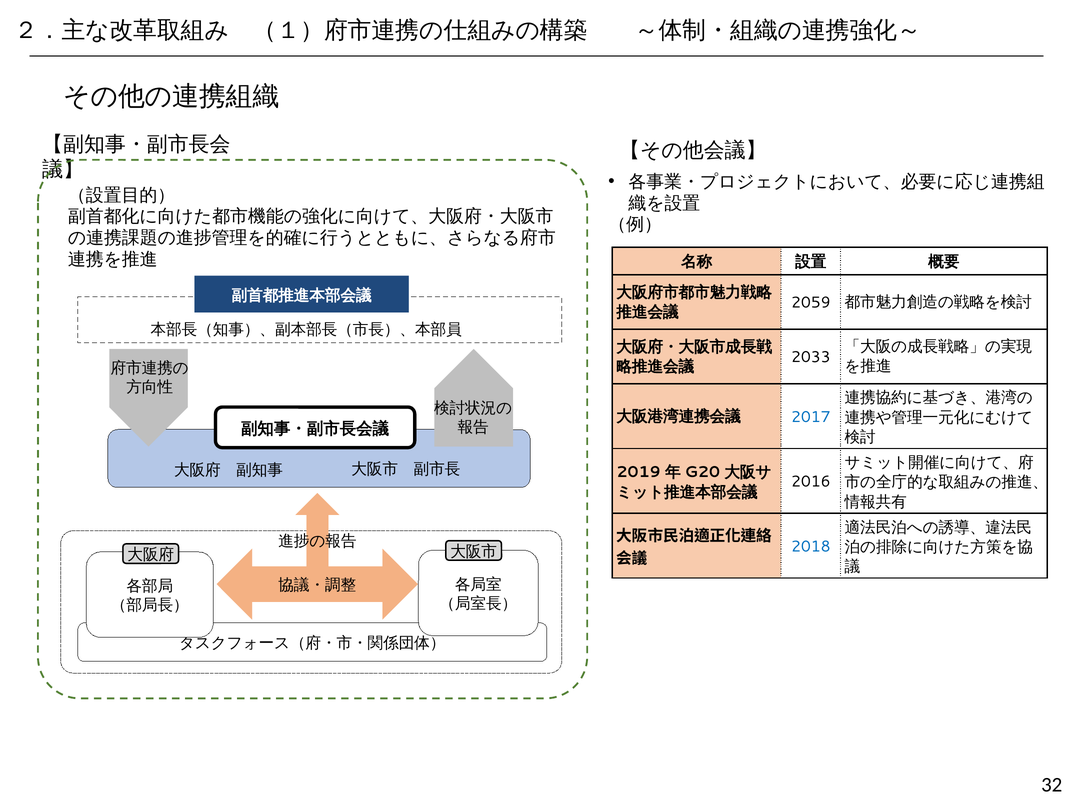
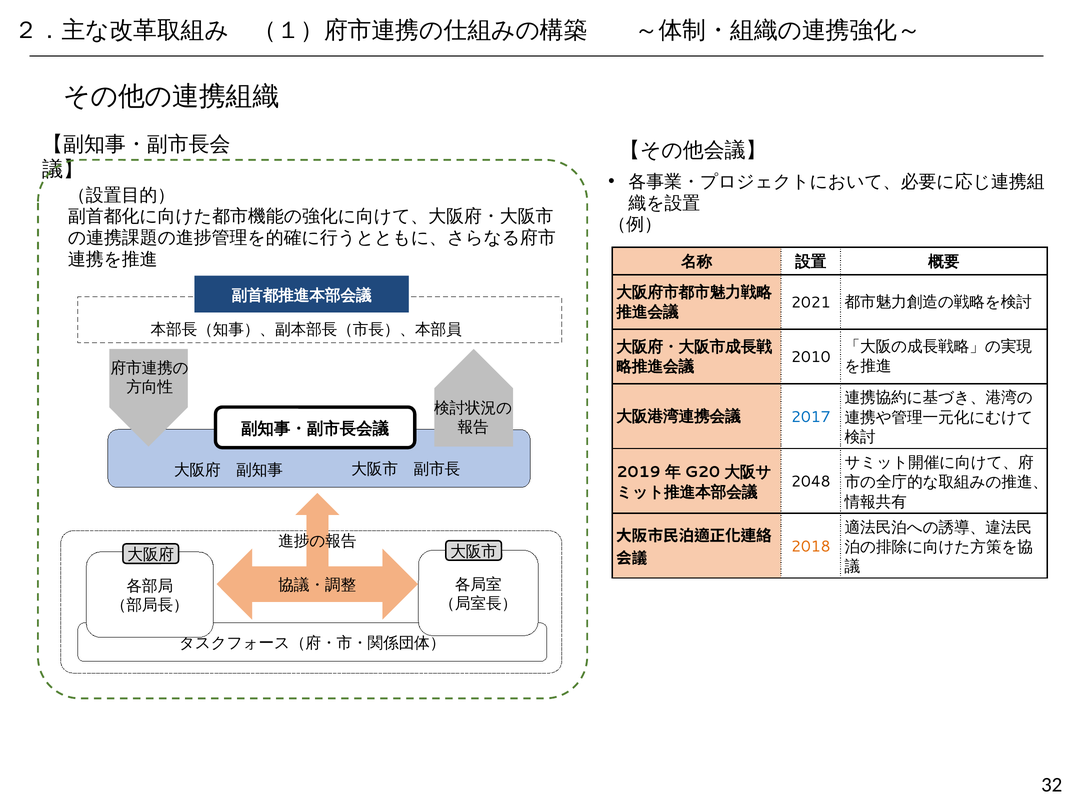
2059: 2059 -> 2021
2033: 2033 -> 2010
2016: 2016 -> 2048
2018 colour: blue -> orange
